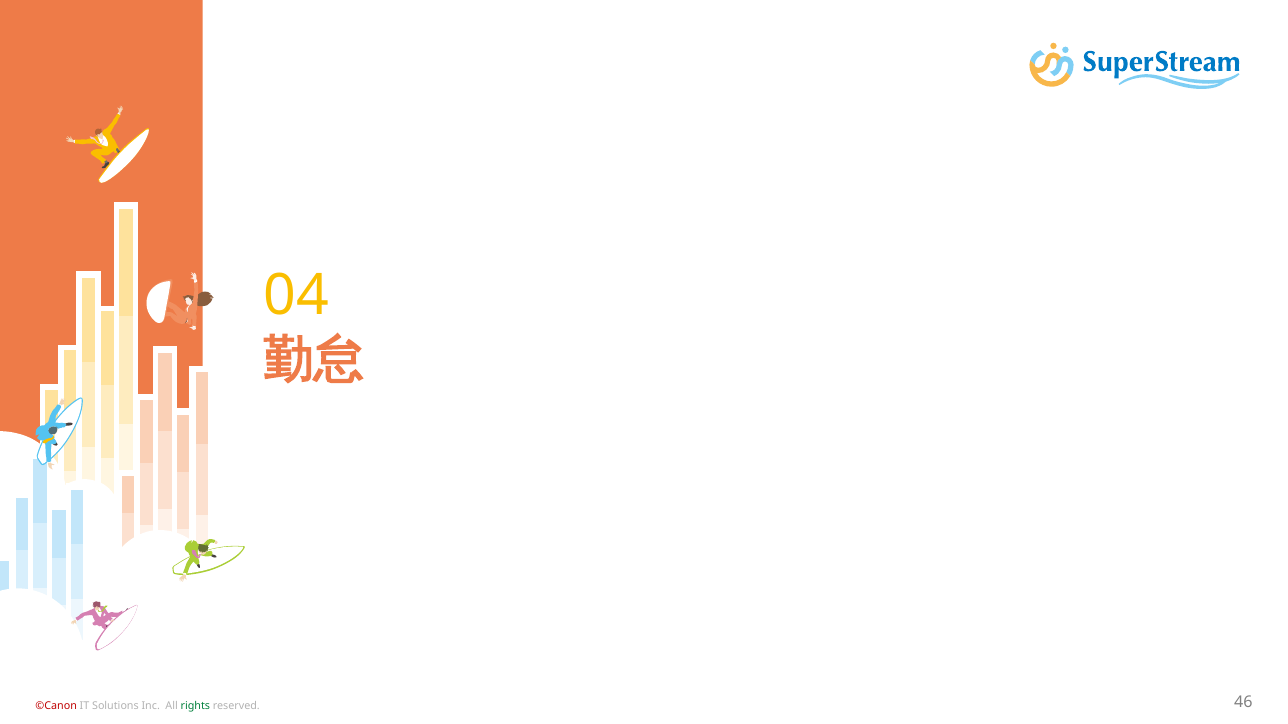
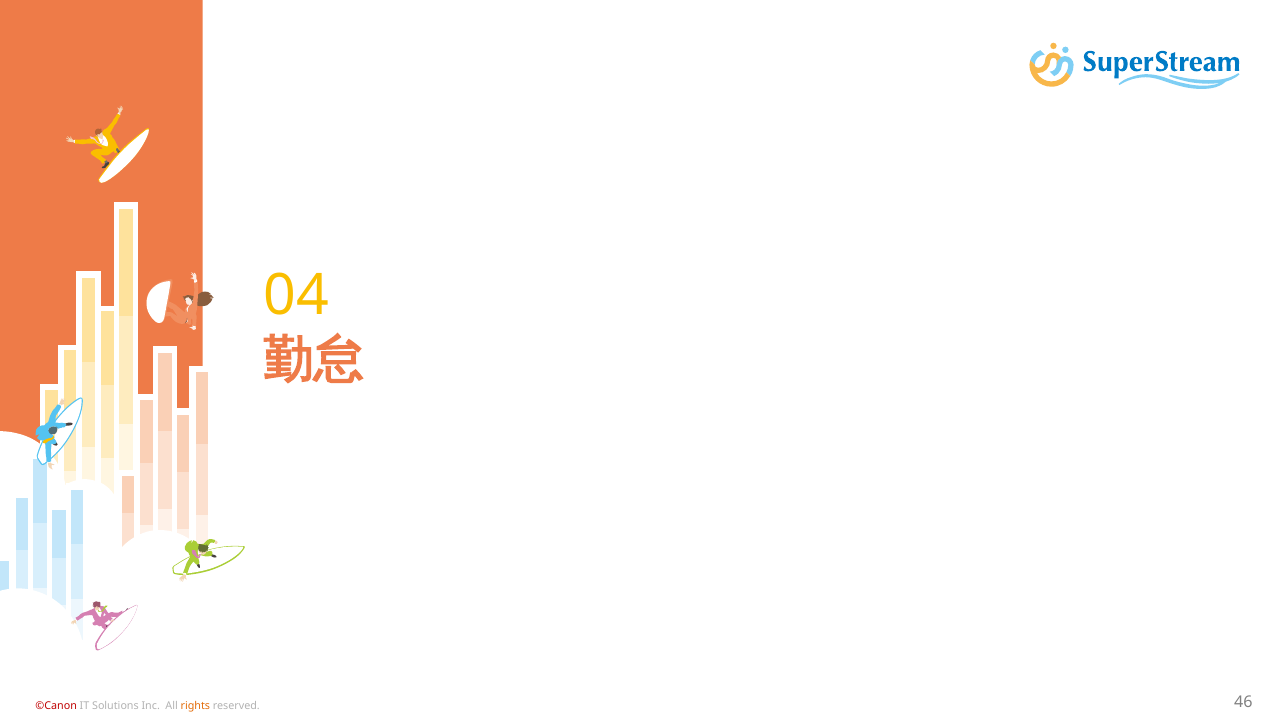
rights colour: green -> orange
